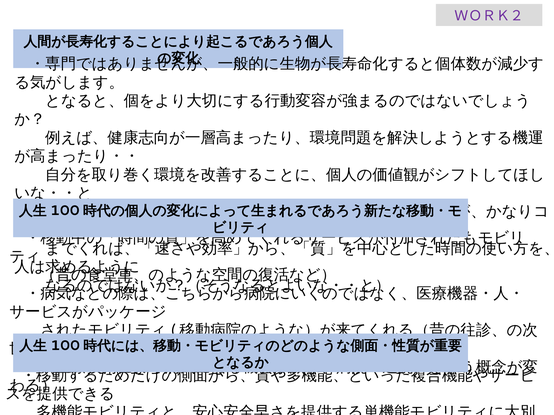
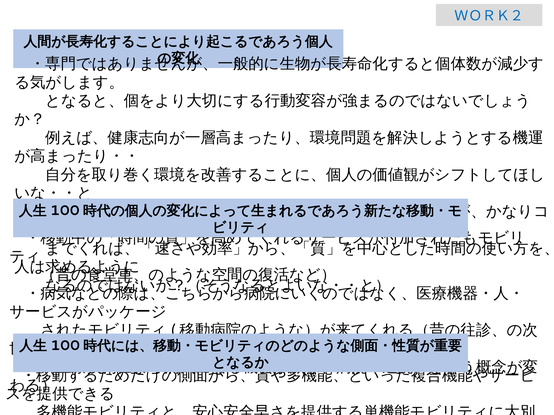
ＷＯＲＫ２ colour: purple -> blue
